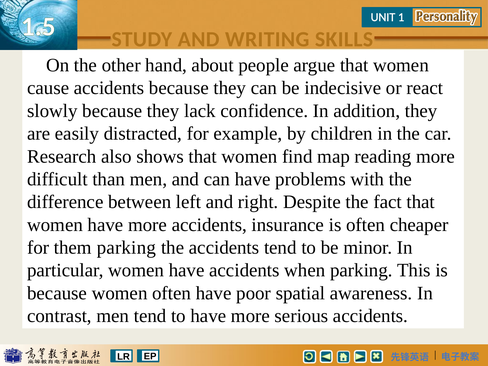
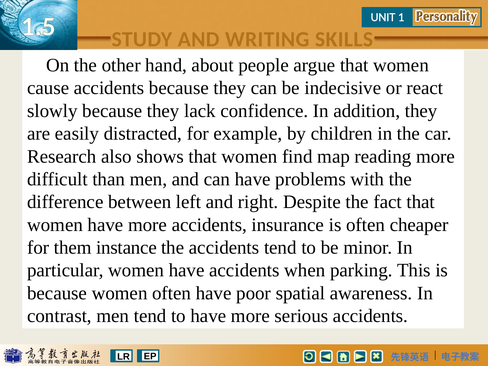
them parking: parking -> instance
